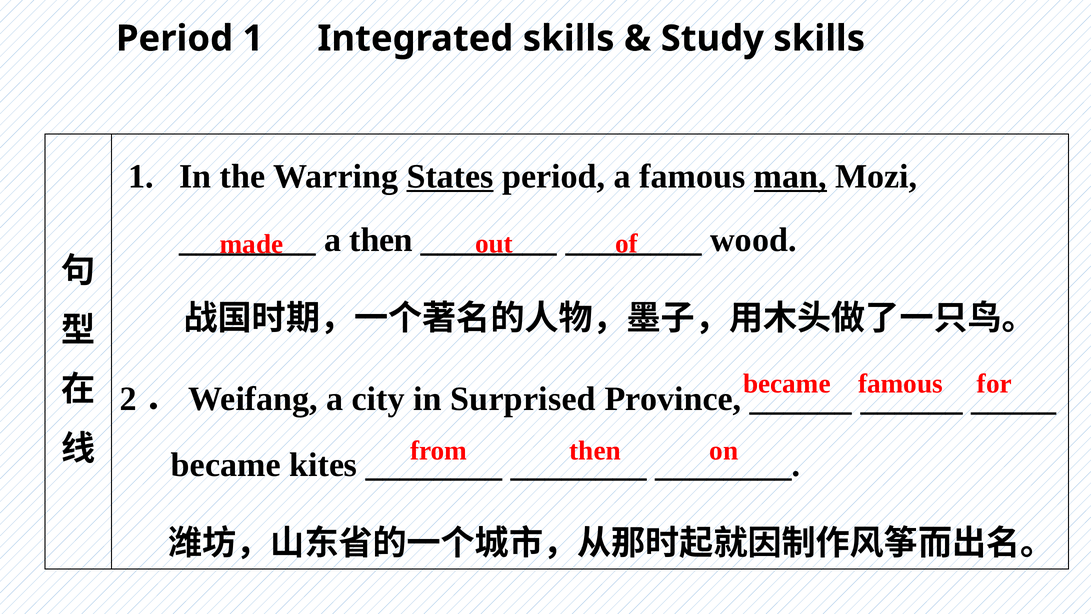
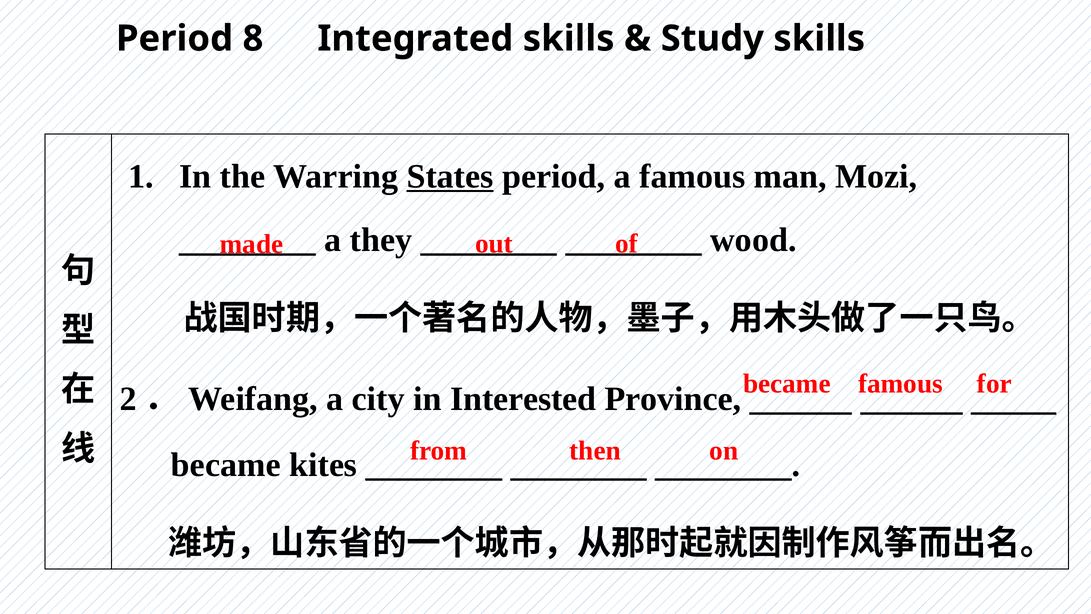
Period 1: 1 -> 8
man underline: present -> none
a then: then -> they
Surprised: Surprised -> Interested
